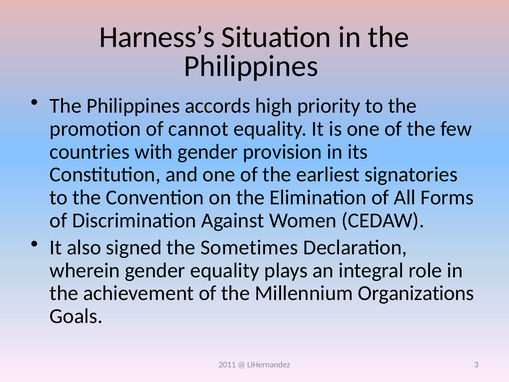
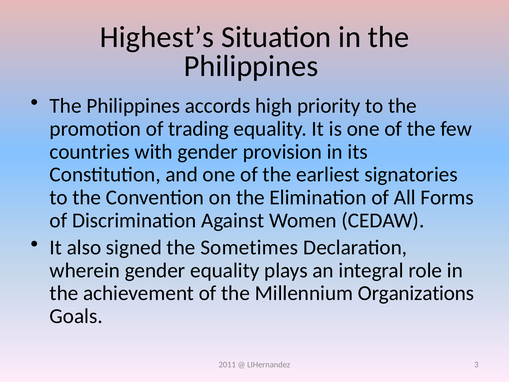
Harness’s: Harness’s -> Highest’s
cannot: cannot -> trading
